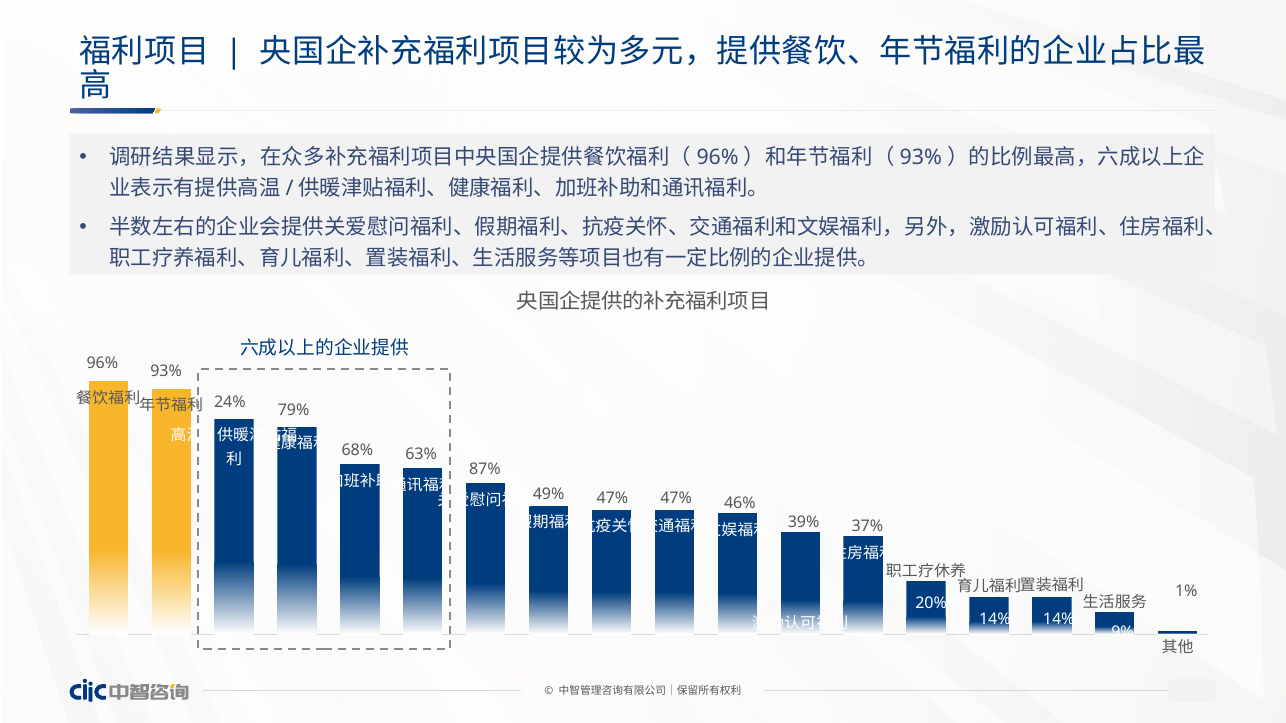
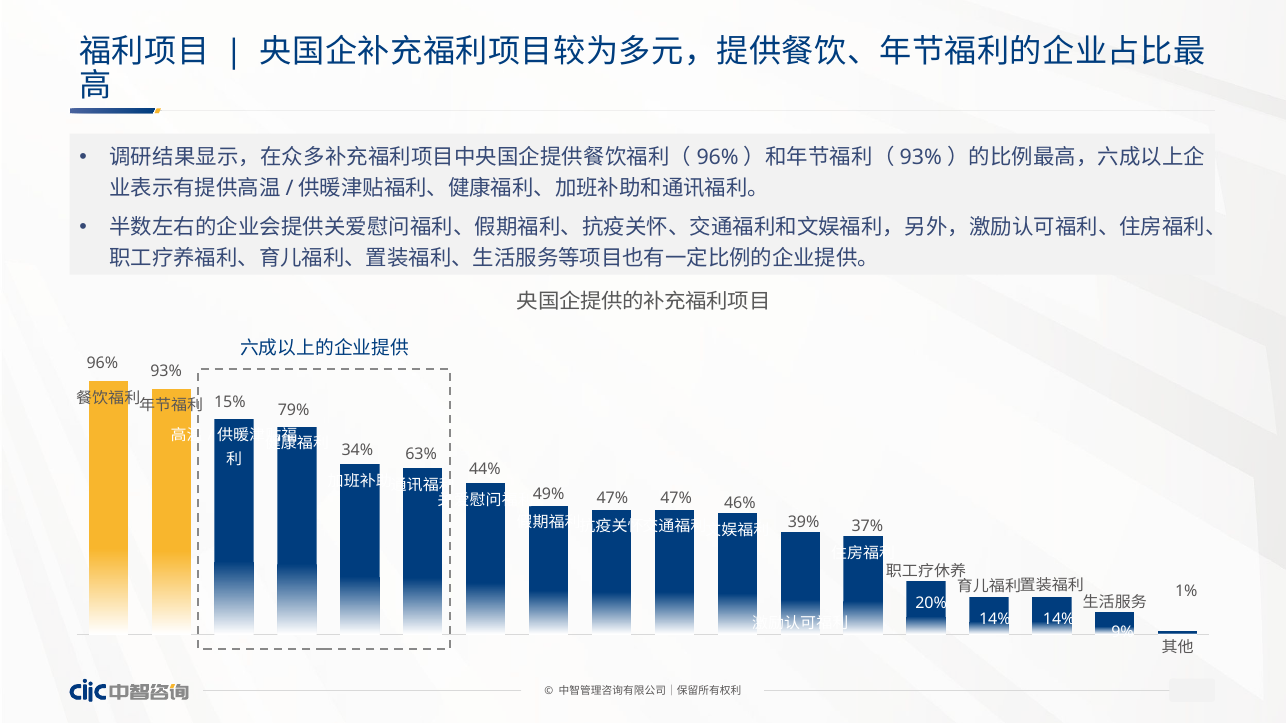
24%: 24% -> 15%
68%: 68% -> 34%
87%: 87% -> 44%
